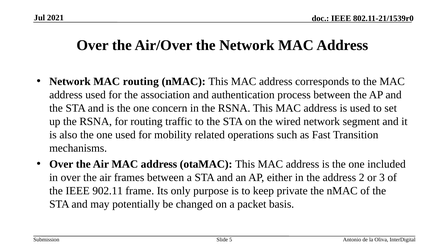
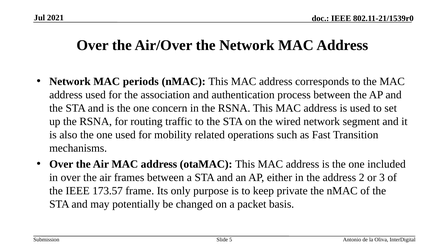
MAC routing: routing -> periods
902.11: 902.11 -> 173.57
